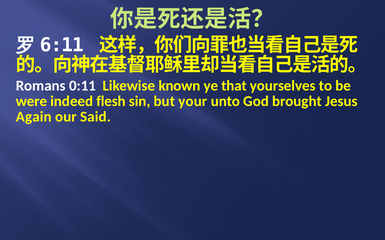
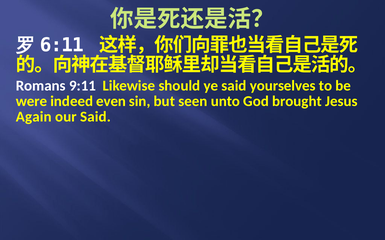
0:11: 0:11 -> 9:11
known: known -> should
ye that: that -> said
flesh: flesh -> even
your: your -> seen
